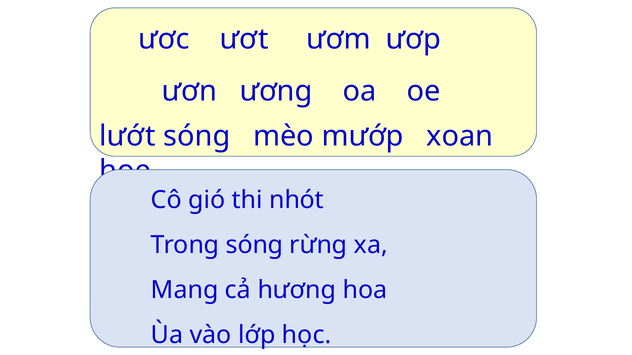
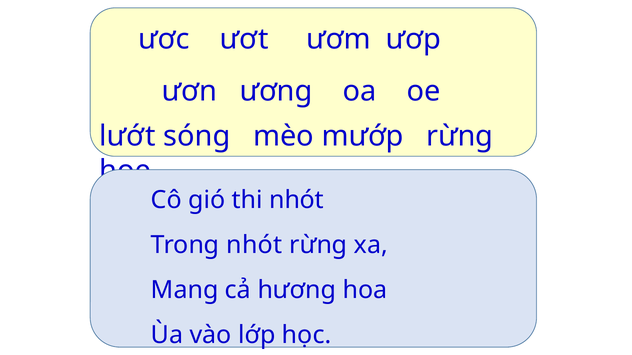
mướp xoan: xoan -> rừng
Trong sóng: sóng -> nhót
